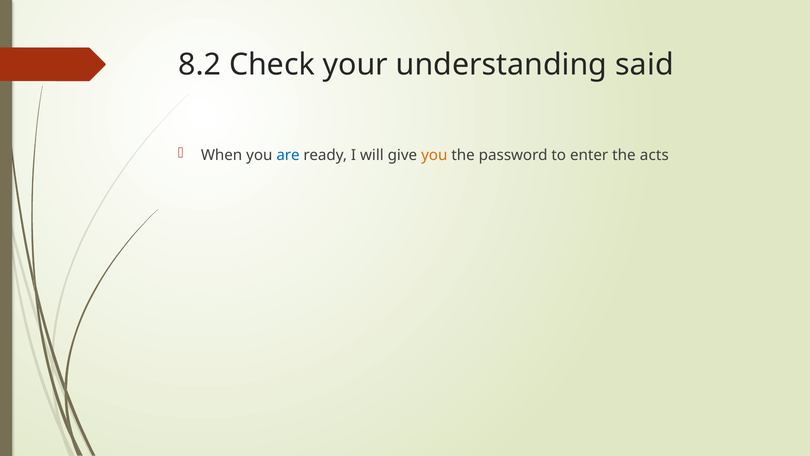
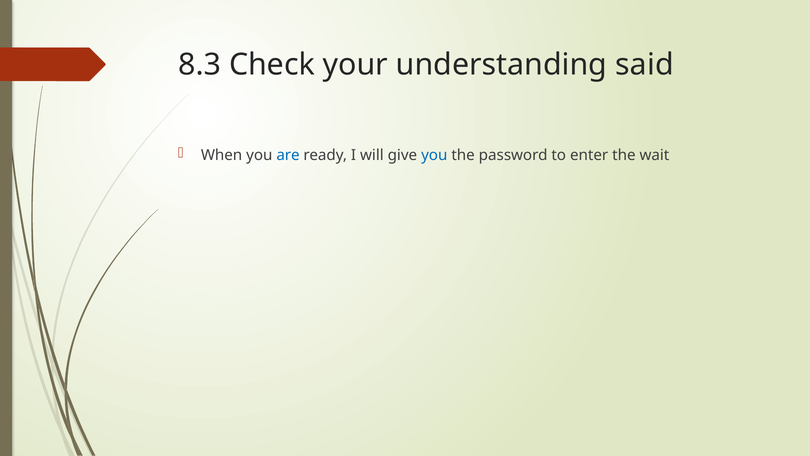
8.2: 8.2 -> 8.3
you at (434, 155) colour: orange -> blue
acts: acts -> wait
